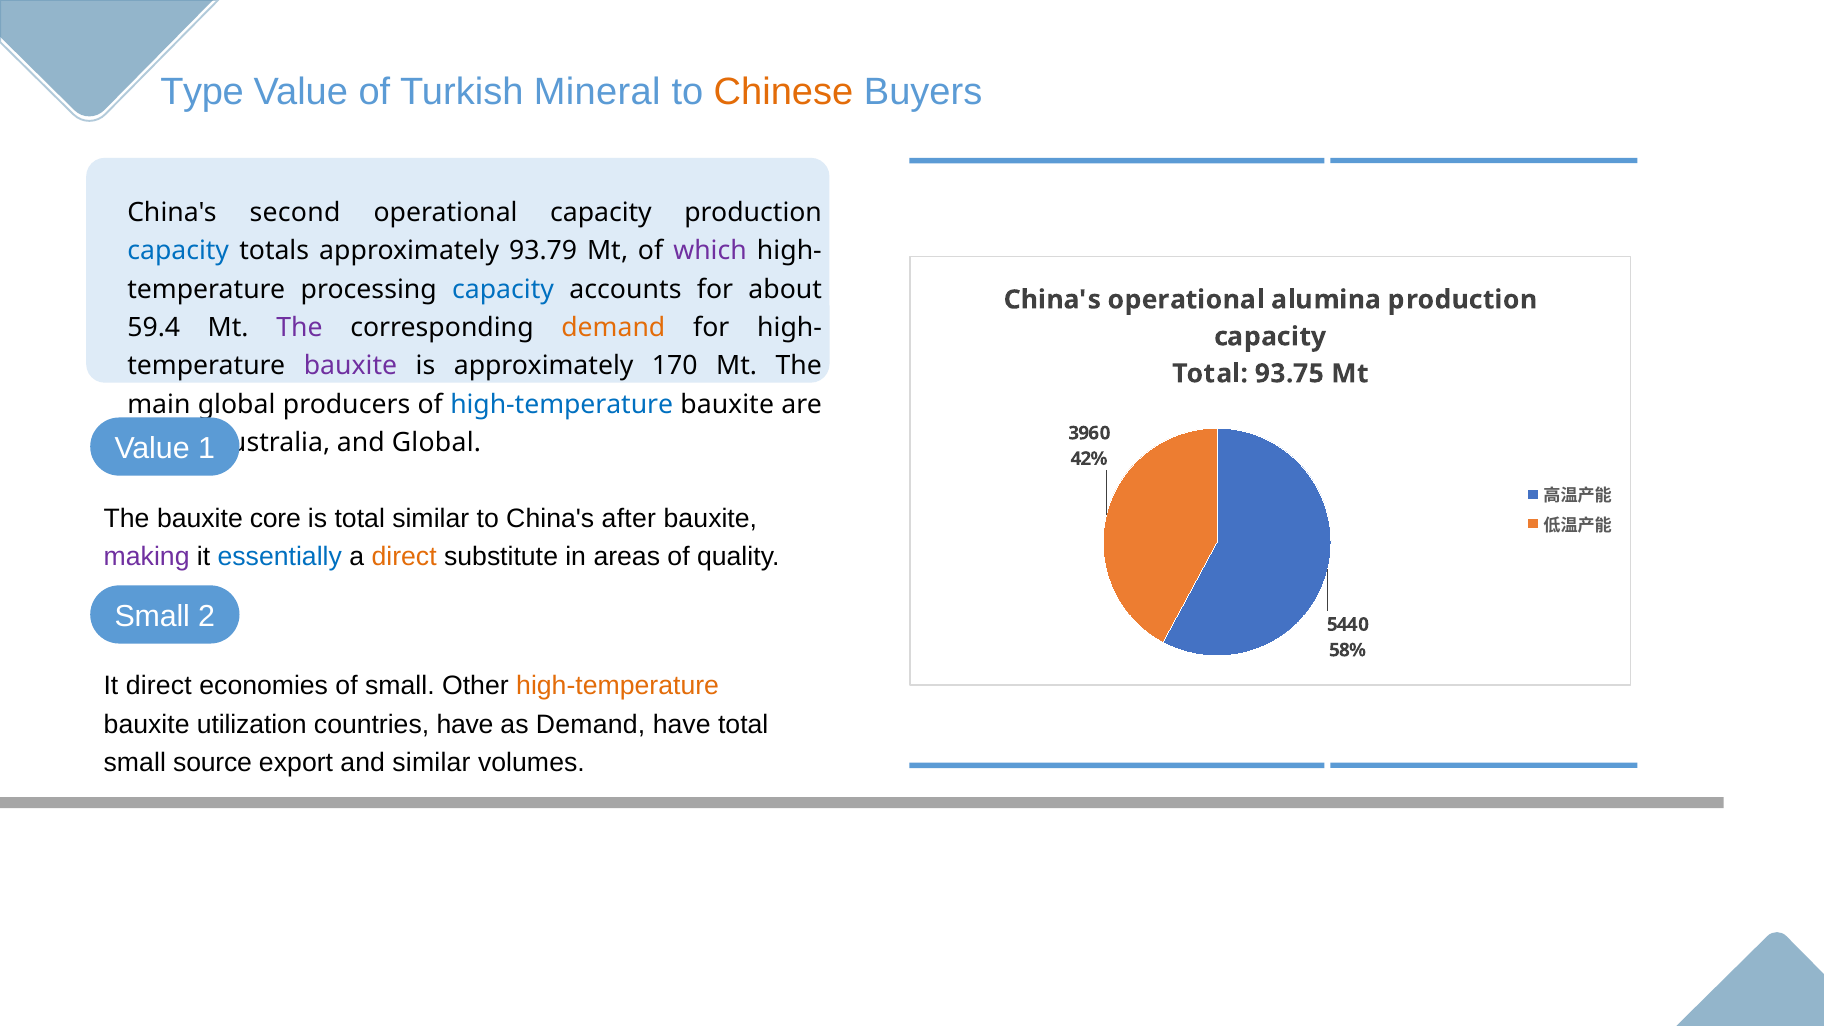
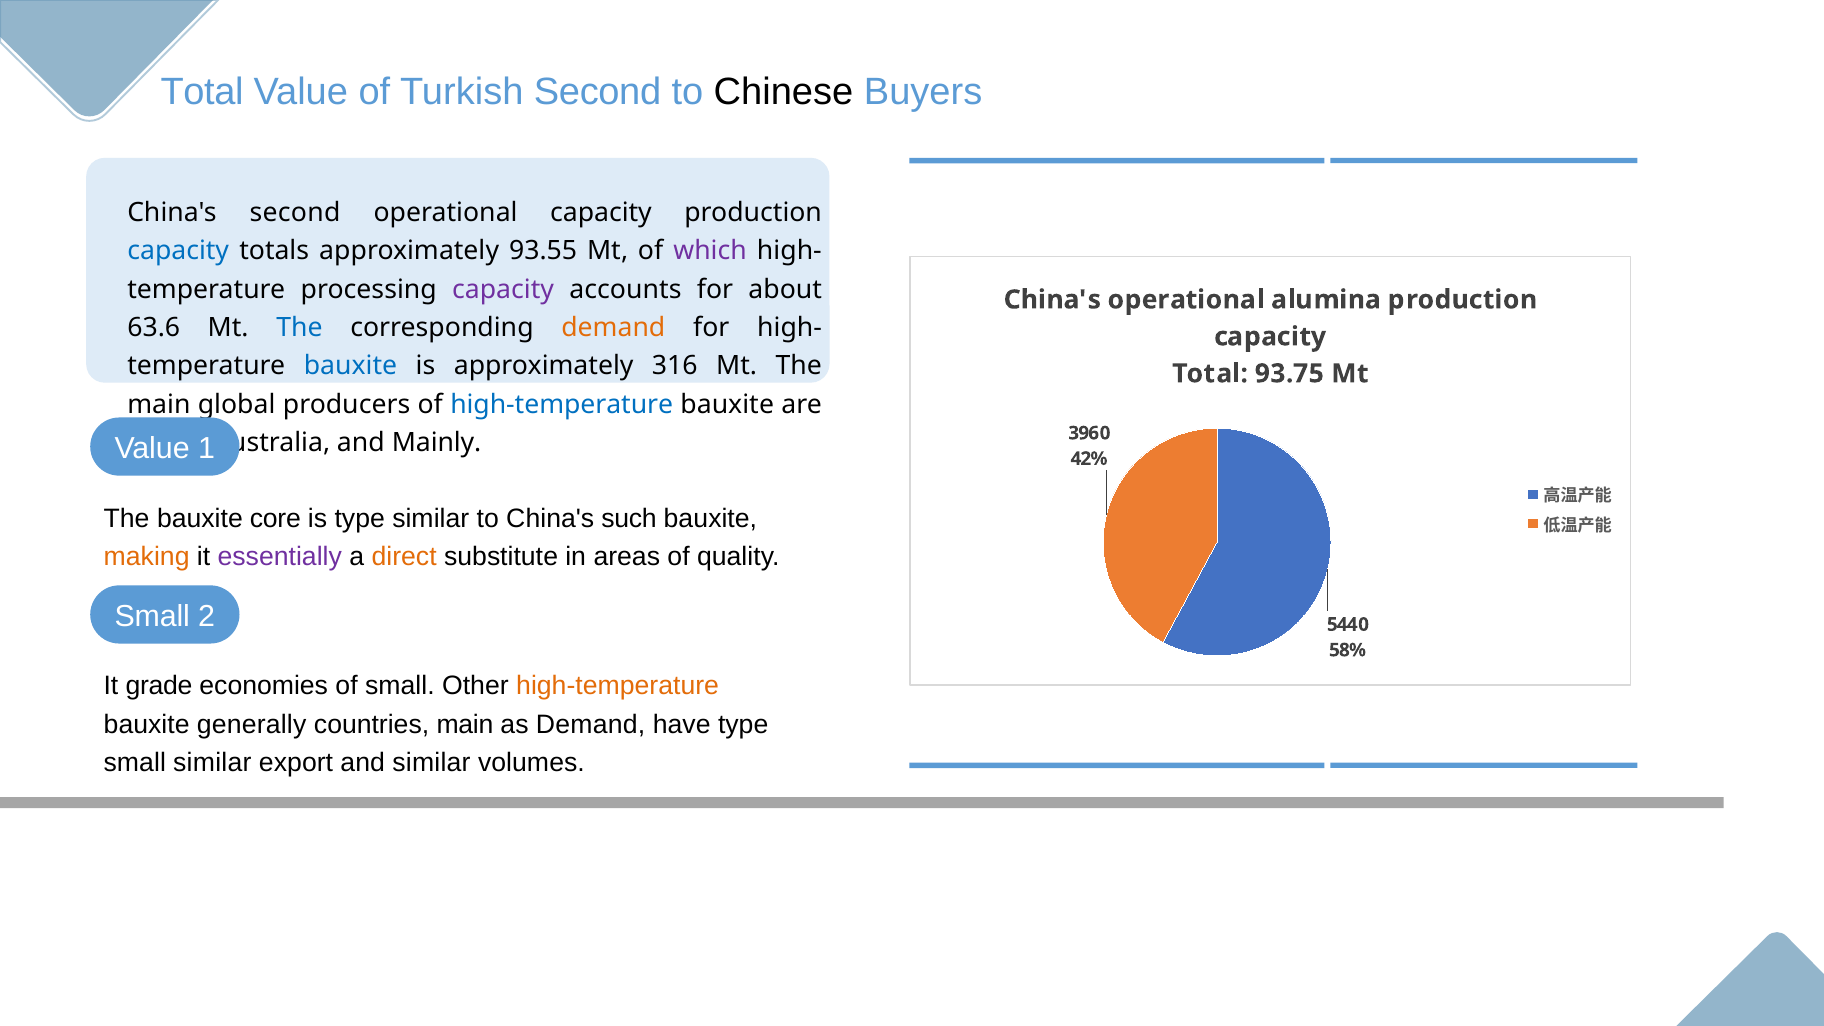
Type at (202, 92): Type -> Total
Turkish Mineral: Mineral -> Second
Chinese colour: orange -> black
93.79: 93.79 -> 93.55
capacity at (503, 289) colour: blue -> purple
59.4: 59.4 -> 63.6
The at (299, 328) colour: purple -> blue
bauxite at (351, 366) colour: purple -> blue
170: 170 -> 316
and Global: Global -> Mainly
is total: total -> type
after: after -> such
making colour: purple -> orange
essentially colour: blue -> purple
It direct: direct -> grade
utilization: utilization -> generally
countries have: have -> main
have total: total -> type
small source: source -> similar
